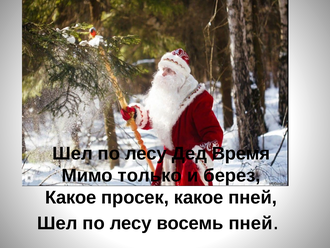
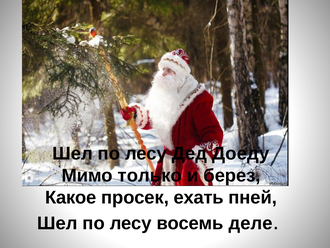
Время: Время -> Доеду
просек какое: какое -> ехать
восемь пней: пней -> деле
